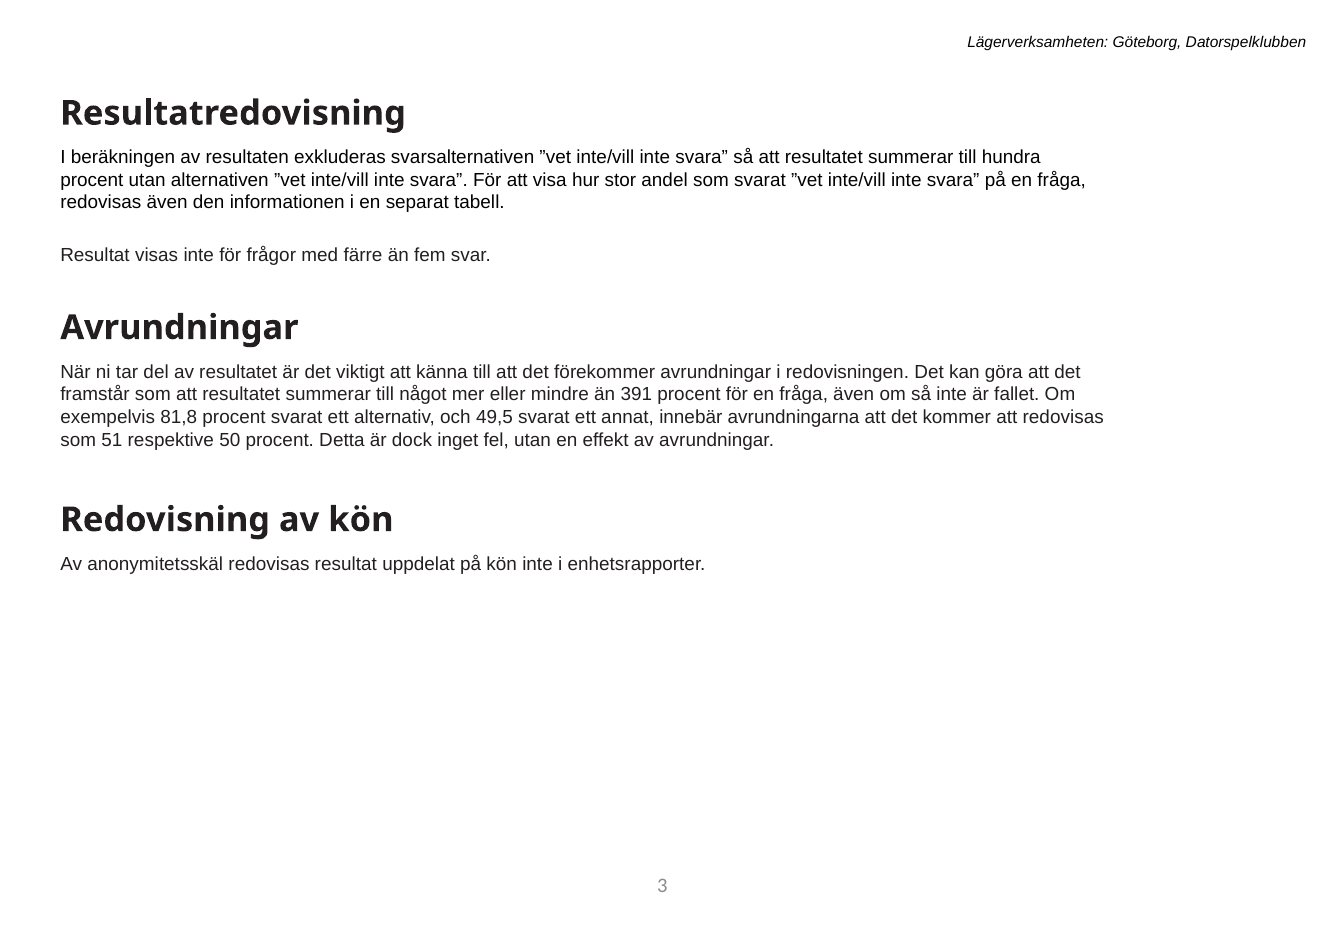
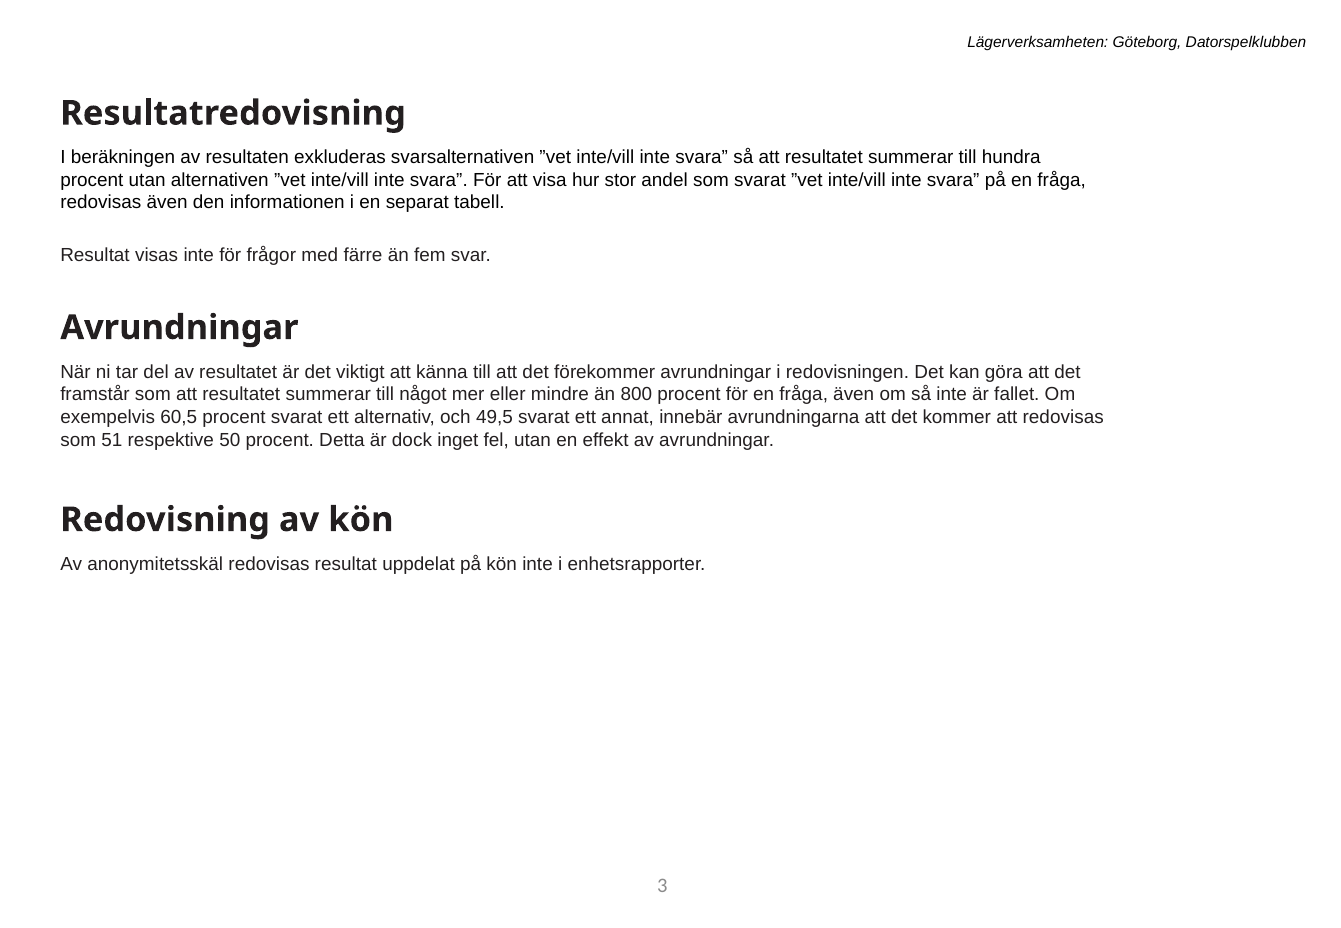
391: 391 -> 800
81,8: 81,8 -> 60,5
